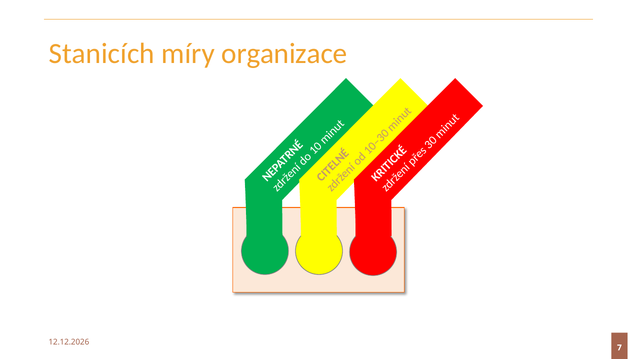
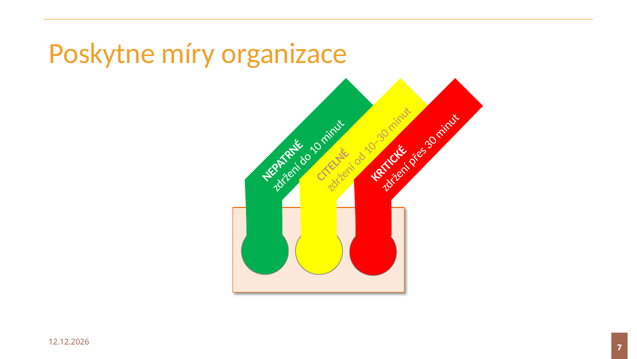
Stanicích: Stanicích -> Poskytne
